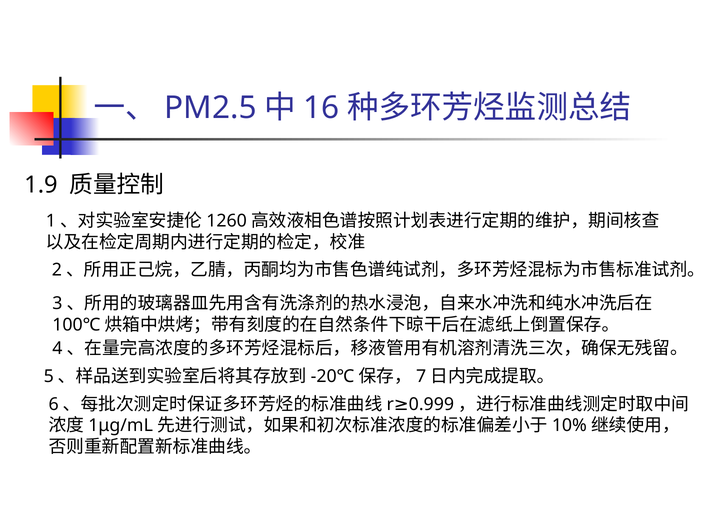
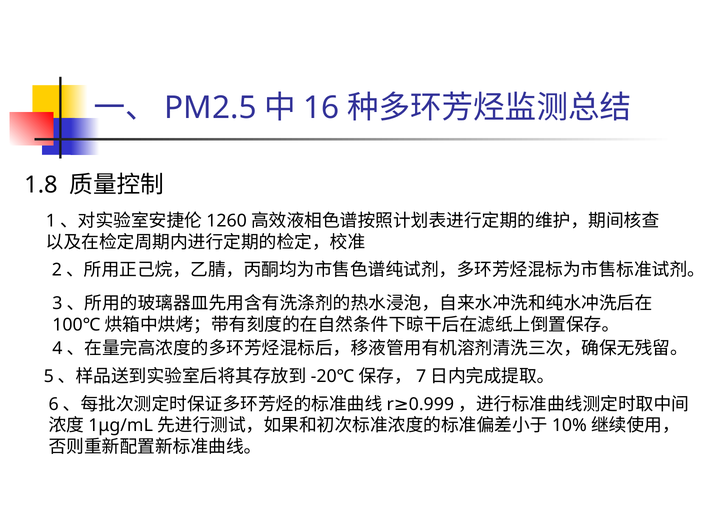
1.9: 1.9 -> 1.8
